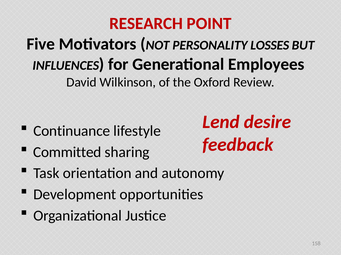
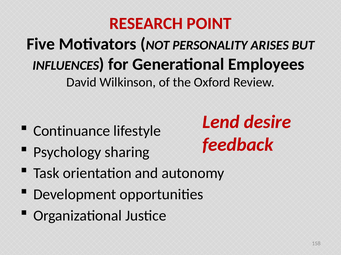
LOSSES: LOSSES -> ARISES
Committed: Committed -> Psychology
